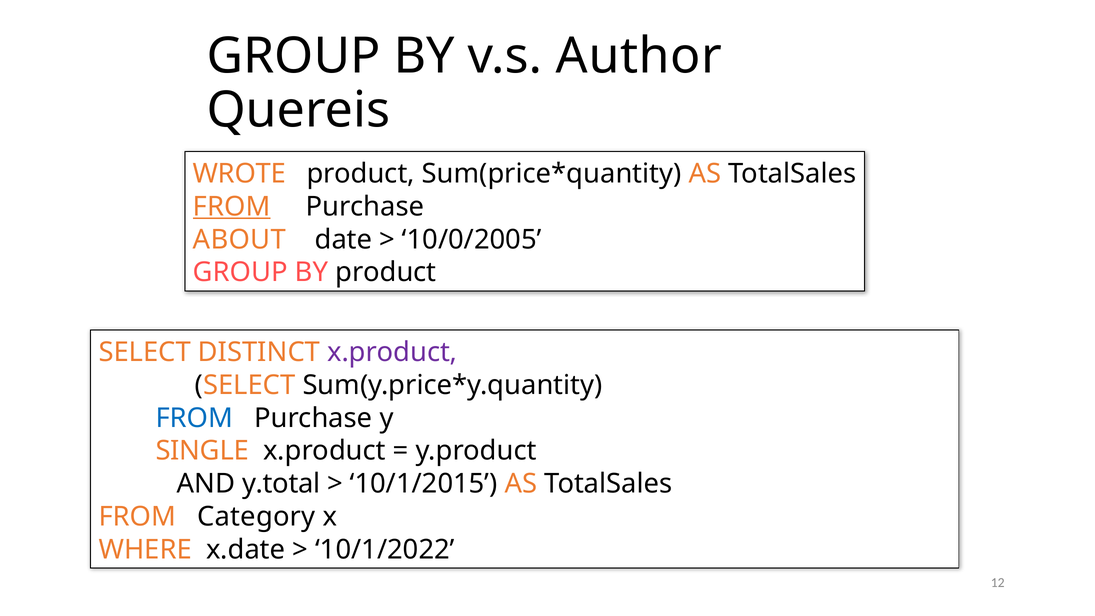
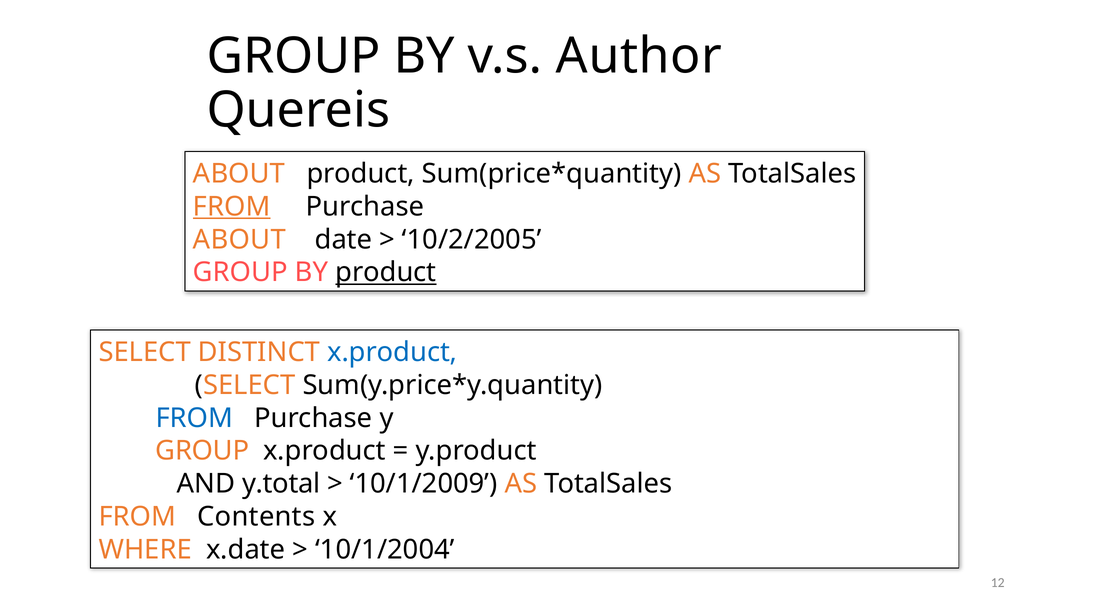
WROTE at (239, 174): WROTE -> ABOUT
10/0/2005: 10/0/2005 -> 10/2/2005
product at (386, 272) underline: none -> present
x.product at (392, 352) colour: purple -> blue
SINGLE at (202, 451): SINGLE -> GROUP
10/1/2015: 10/1/2015 -> 10/1/2009
Category: Category -> Contents
10/1/2022: 10/1/2022 -> 10/1/2004
